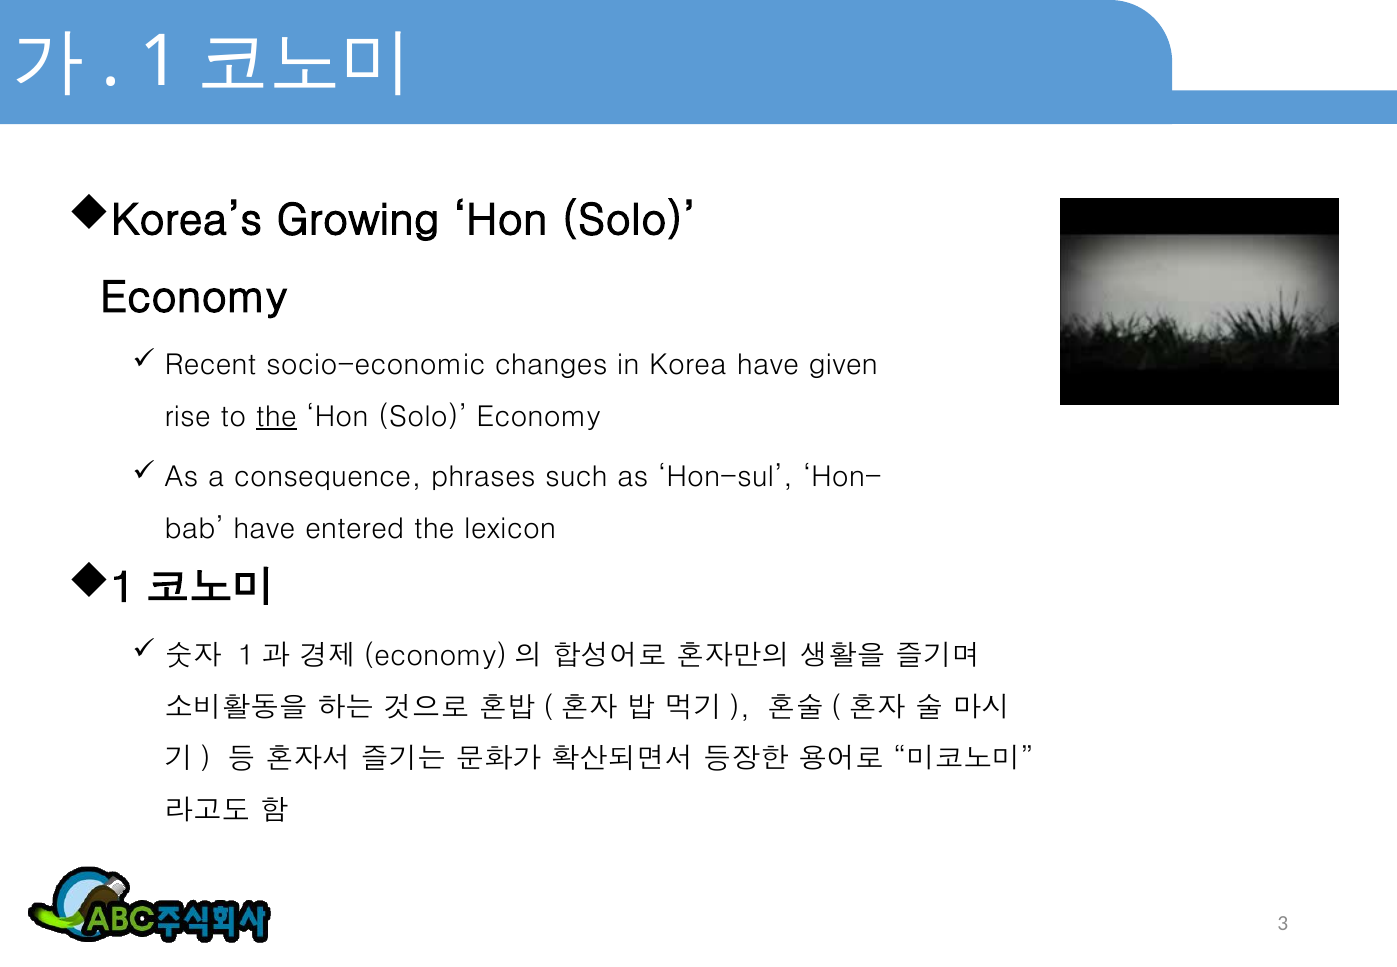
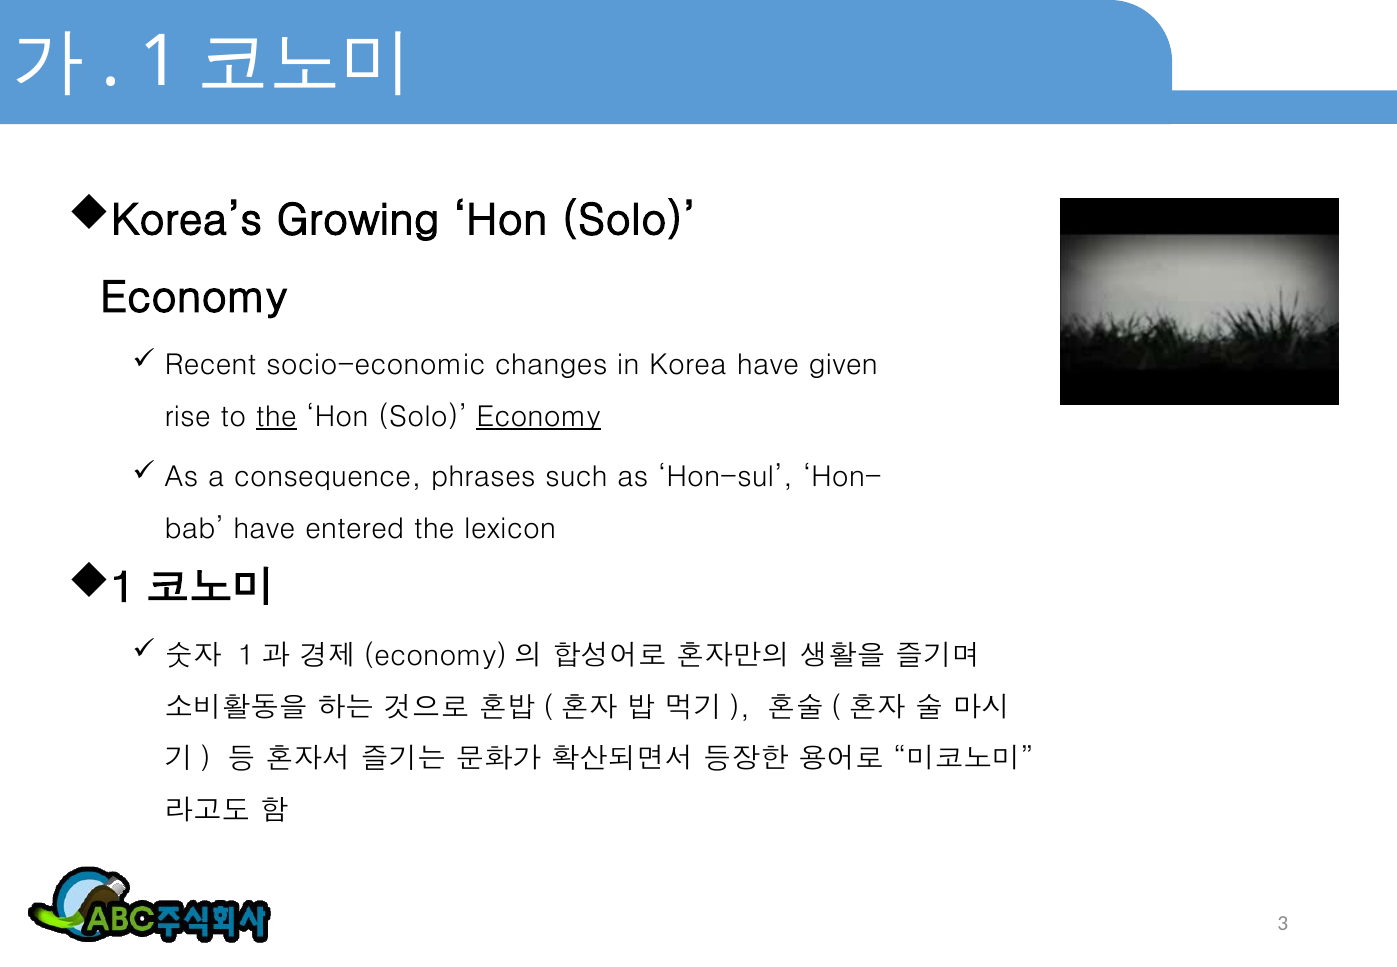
Economy at (539, 417) underline: none -> present
